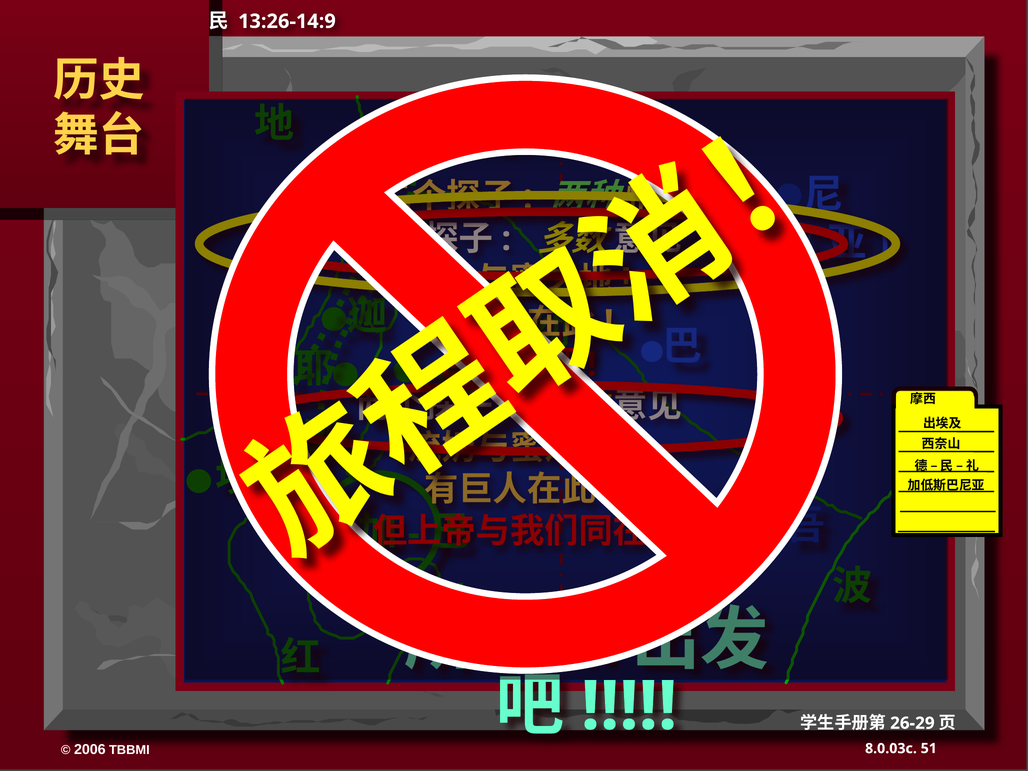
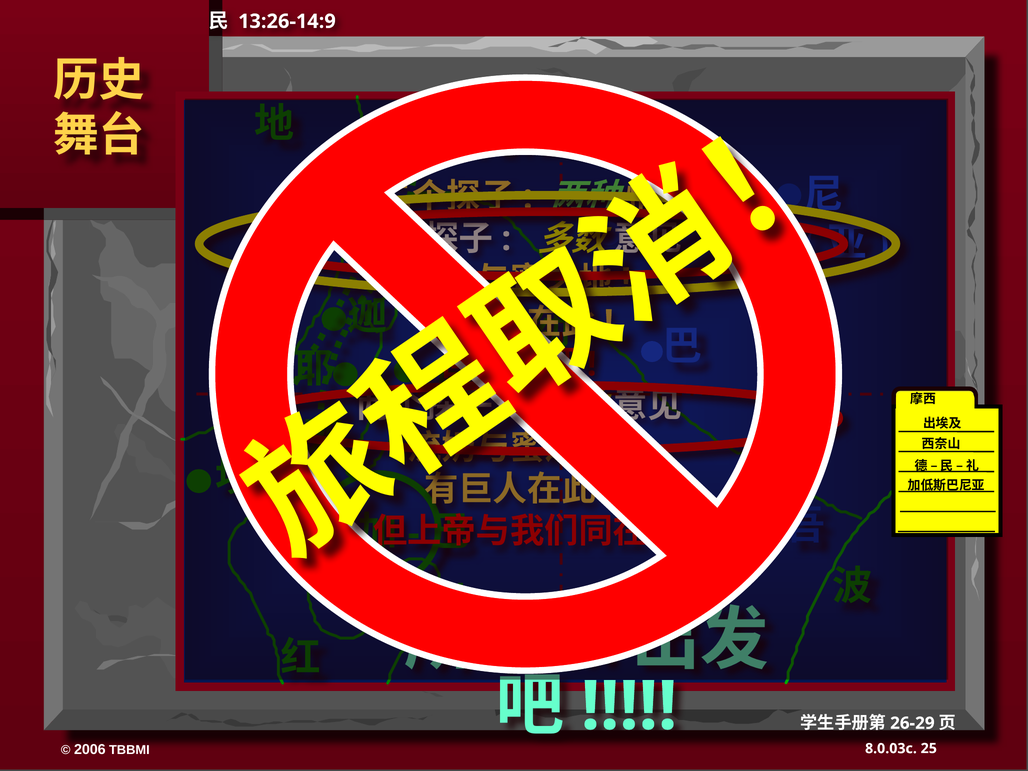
51: 51 -> 25
